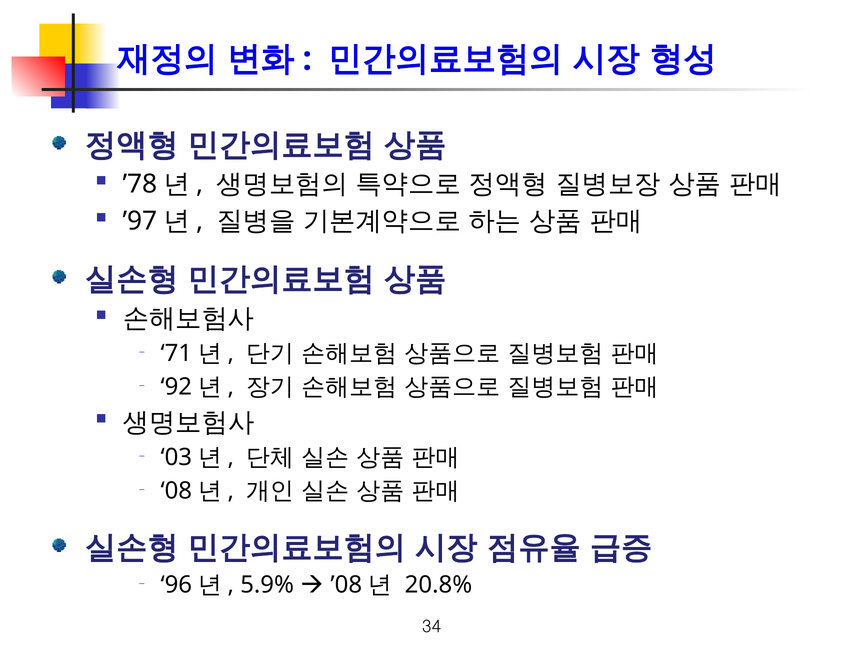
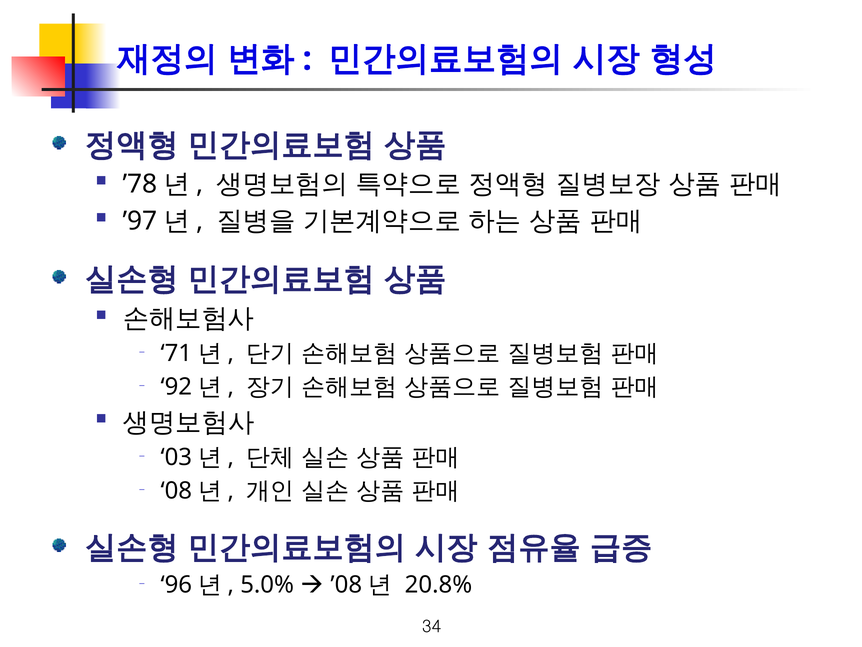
5.9%: 5.9% -> 5.0%
